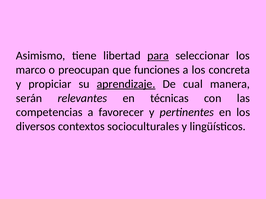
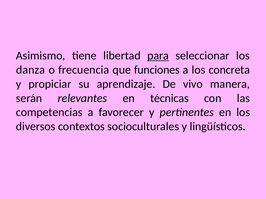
marco: marco -> danza
preocupan: preocupan -> frecuencia
aprendizaje underline: present -> none
cual: cual -> vivo
